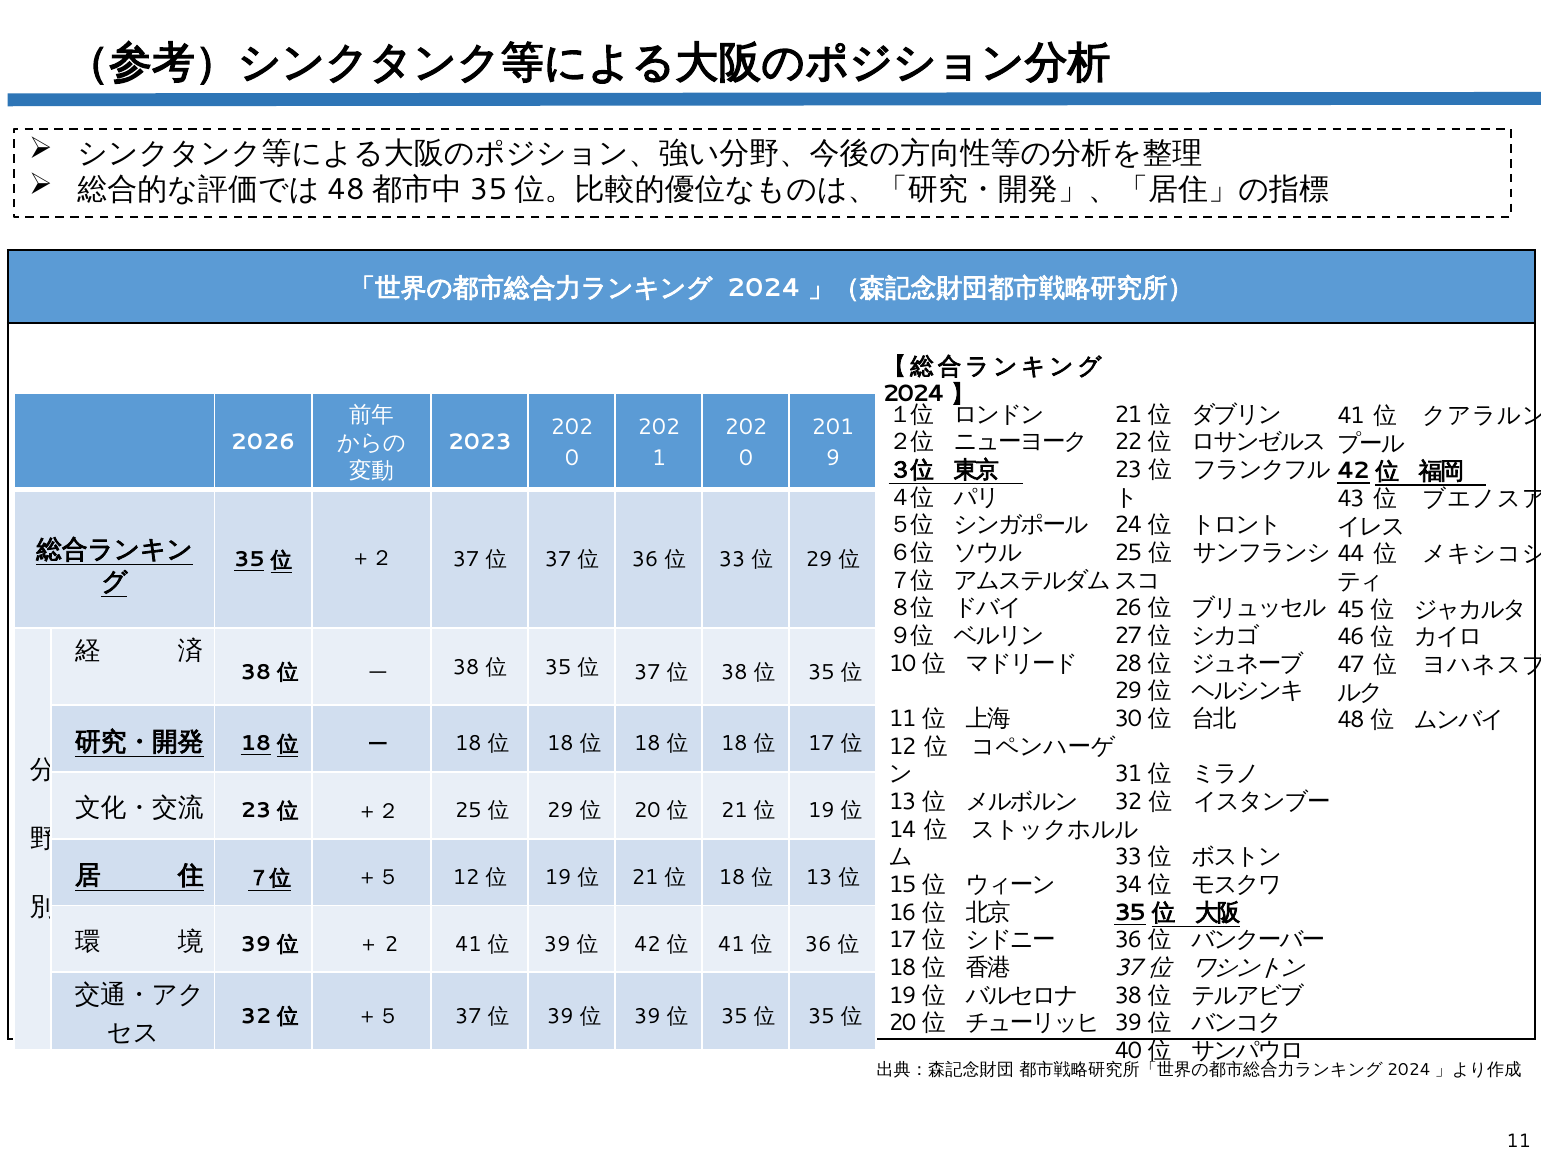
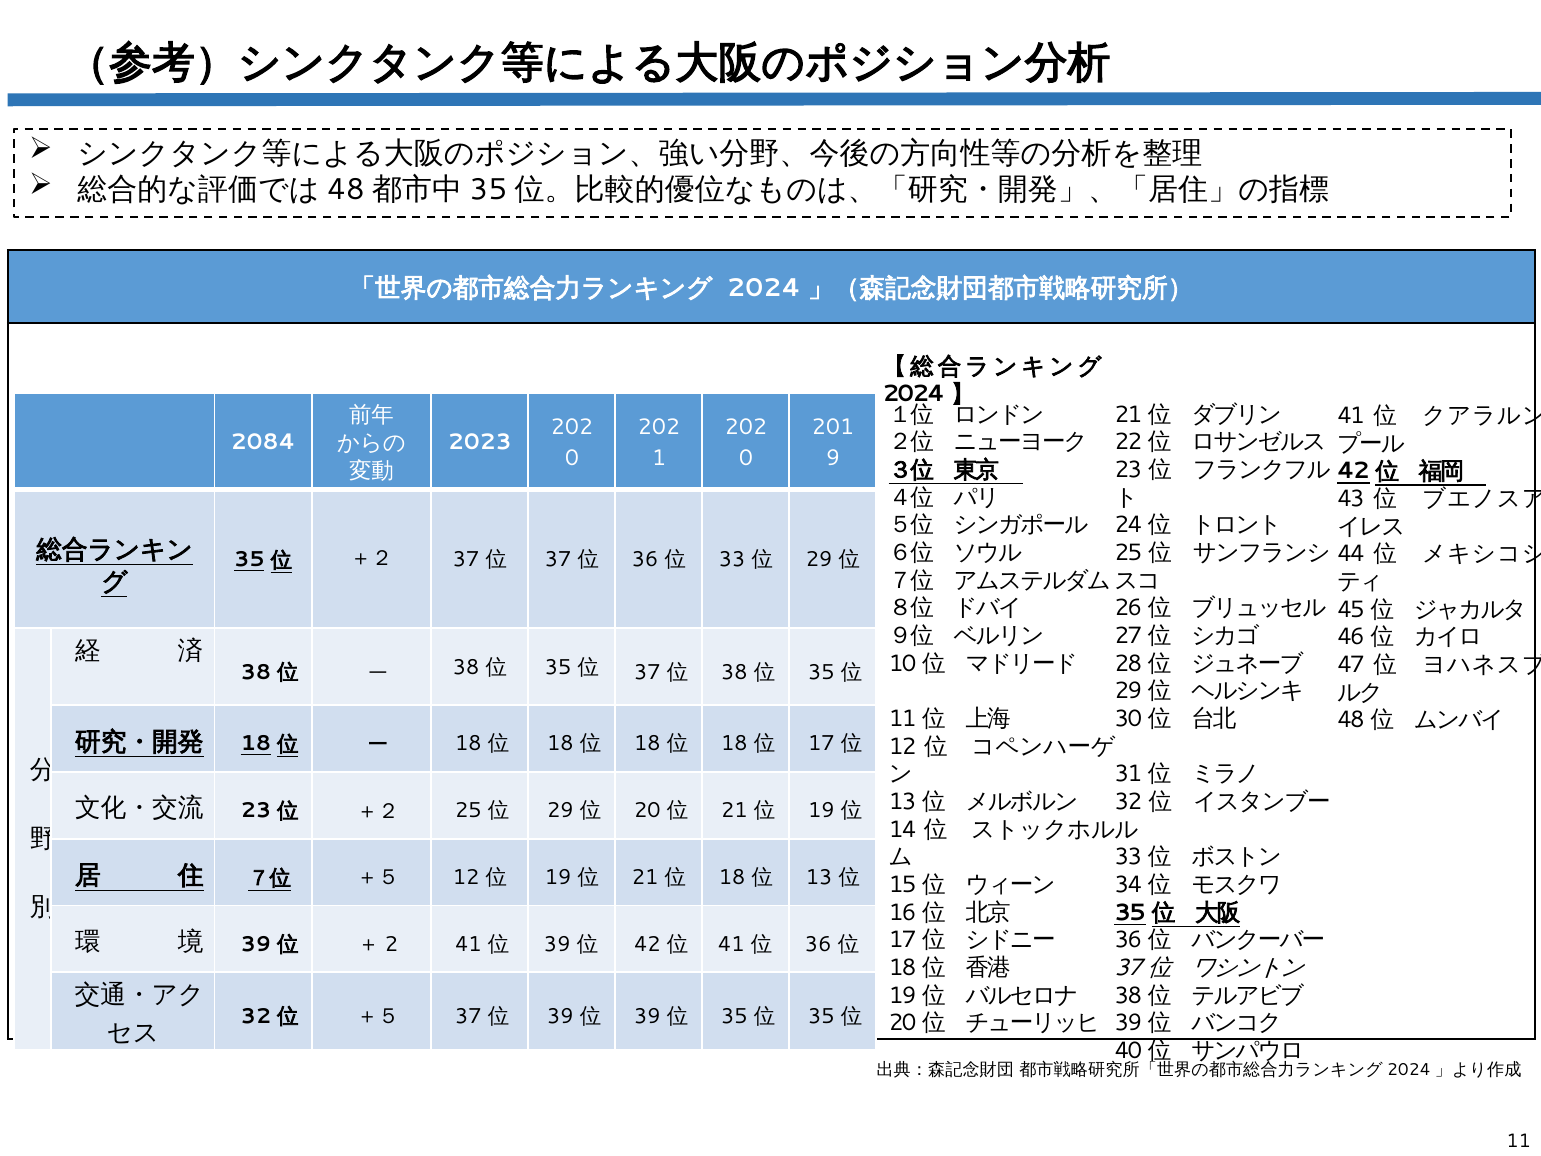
2026: 2026 -> 2084
